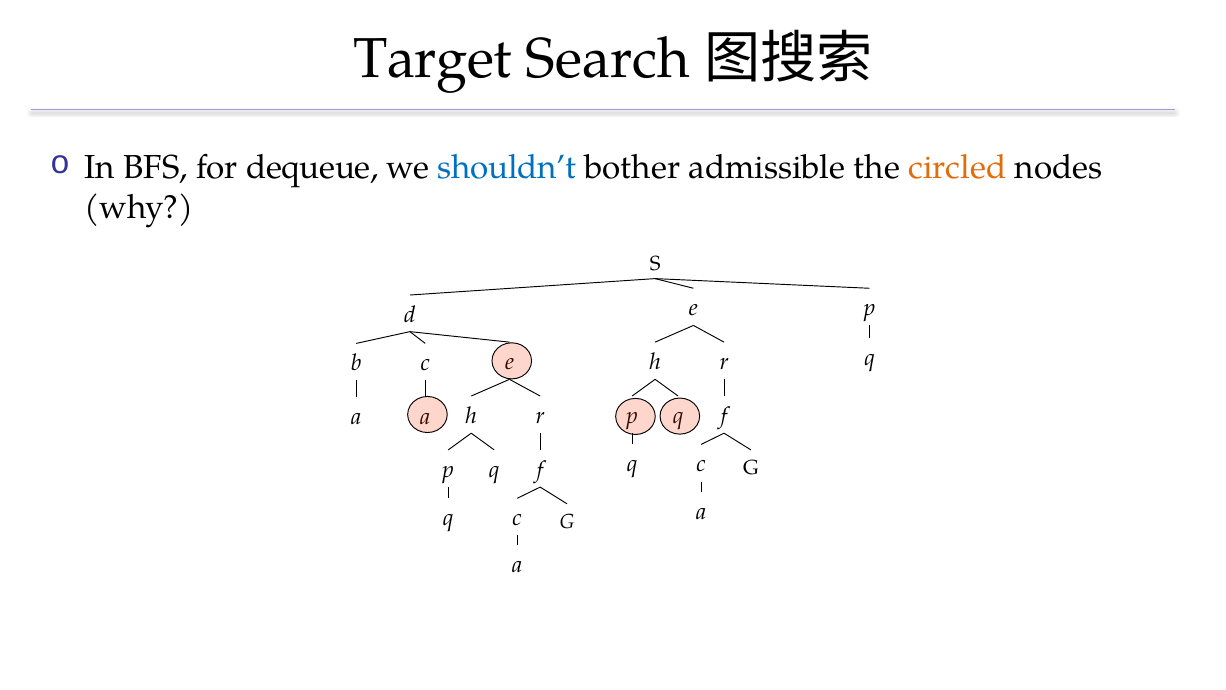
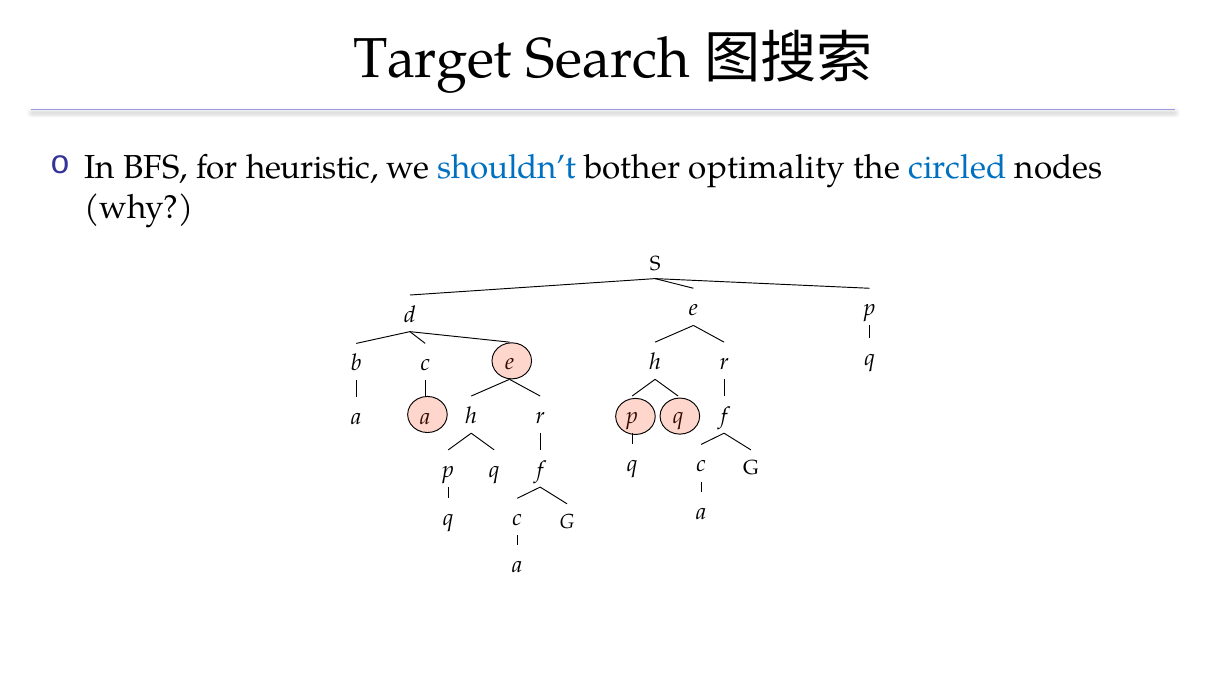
dequeue: dequeue -> heuristic
admissible: admissible -> optimality
circled colour: orange -> blue
